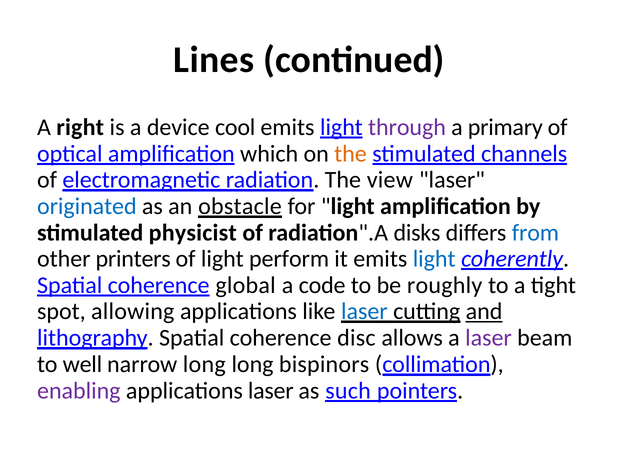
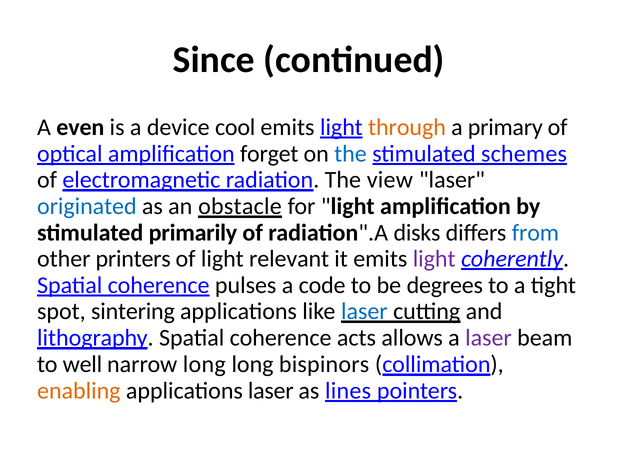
Lines: Lines -> Since
right: right -> even
through colour: purple -> orange
which: which -> forget
the at (350, 154) colour: orange -> blue
channels: channels -> schemes
physicist: physicist -> primarily
perform: perform -> relevant
light at (434, 259) colour: blue -> purple
global: global -> pulses
roughly: roughly -> degrees
allowing: allowing -> sintering
and underline: present -> none
disc: disc -> acts
enabling colour: purple -> orange
such: such -> lines
